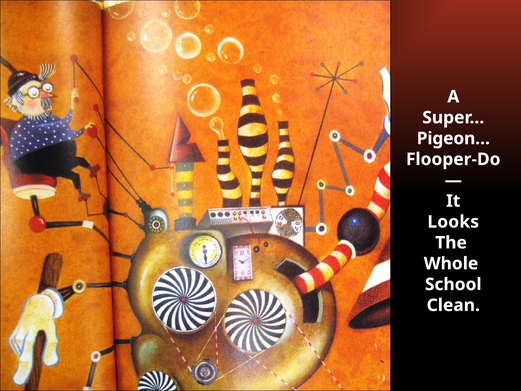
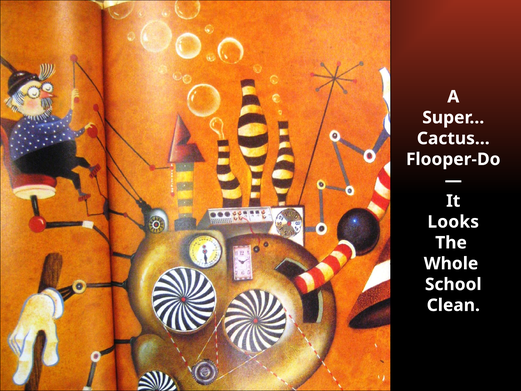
Pigeon…: Pigeon… -> Cactus…
